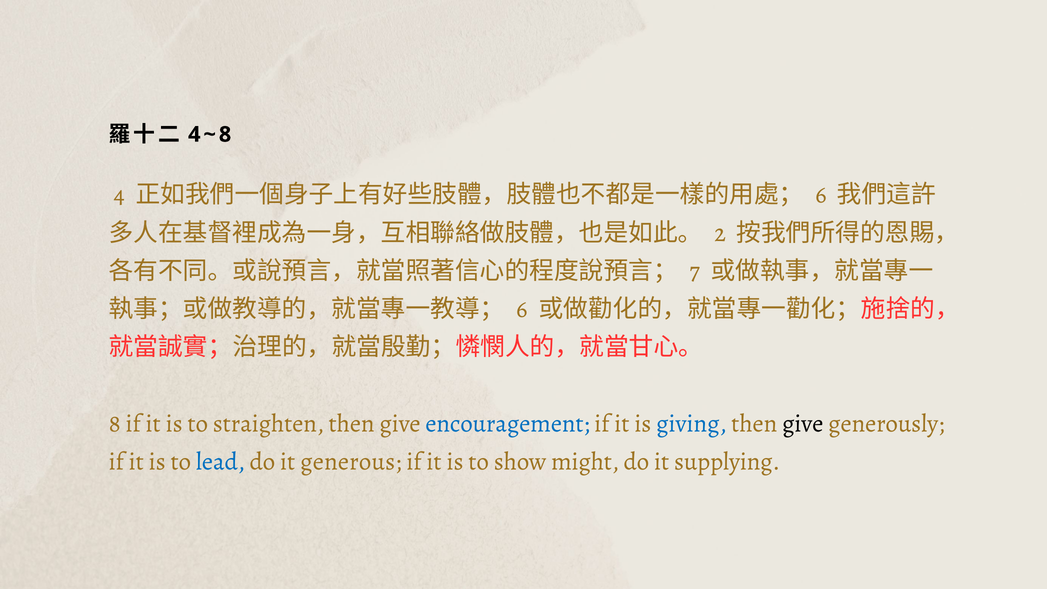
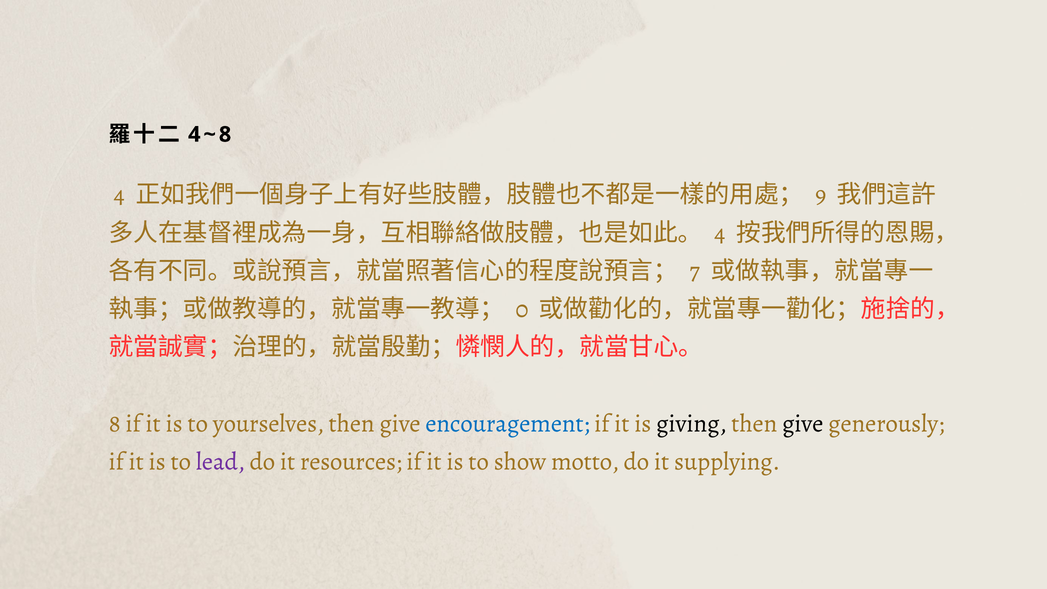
6 at (821, 195): 6 -> 9
2 at (720, 233): 2 -> 4
6 at (522, 309): 6 -> 0
straighten: straighten -> yourselves
giving colour: blue -> black
lead colour: blue -> purple
generous: generous -> resources
might: might -> motto
